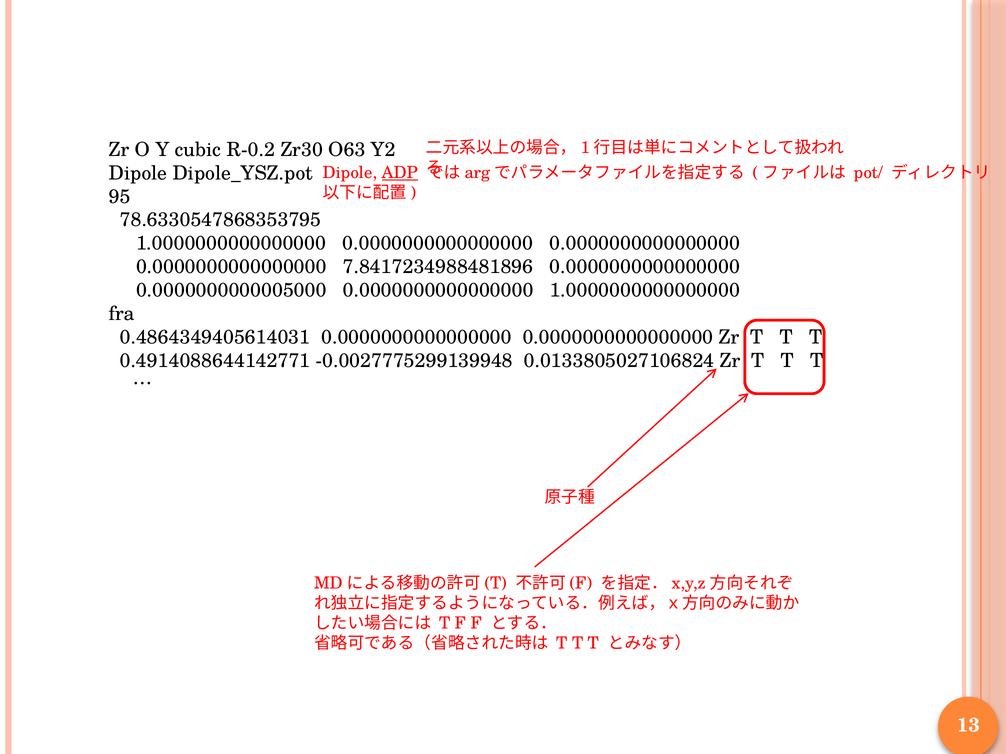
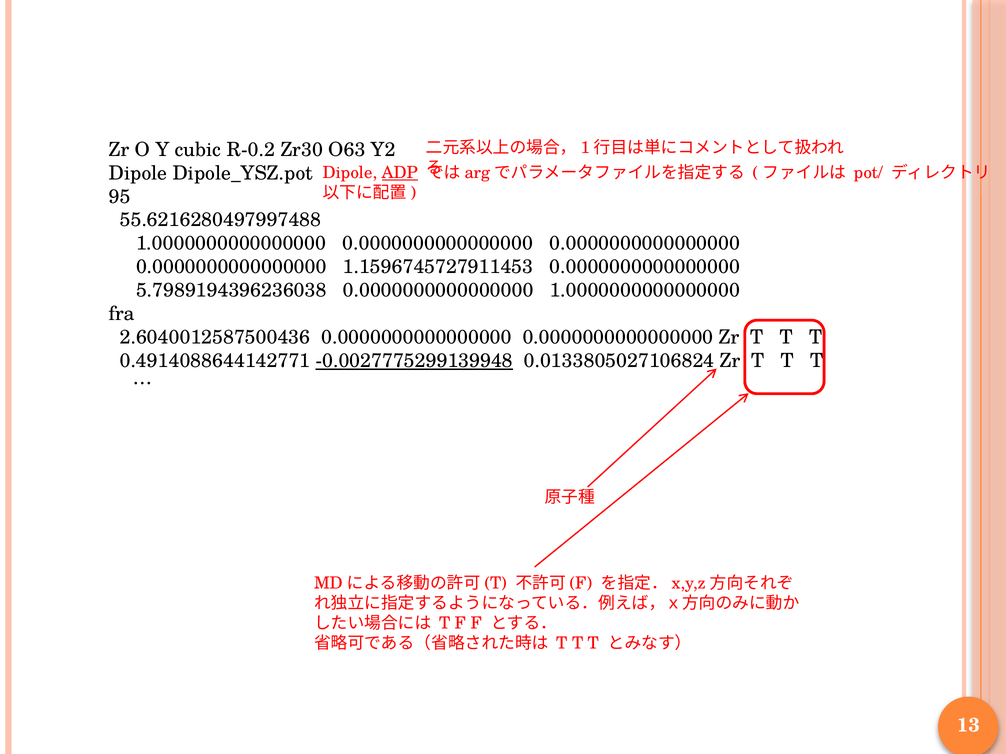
78.6330547868353795: 78.6330547868353795 -> 55.6216280497997488
7.8417234988481896: 7.8417234988481896 -> 1.1596745727911453
0.0000000000005000: 0.0000000000005000 -> 5.7989194396236038
0.4864349405614031: 0.4864349405614031 -> 2.6040012587500436
-0.0027775299139948 underline: none -> present
